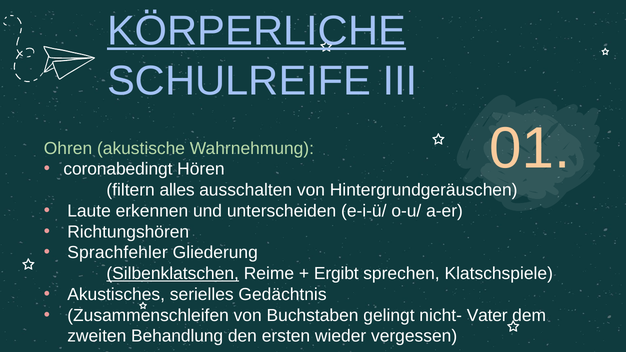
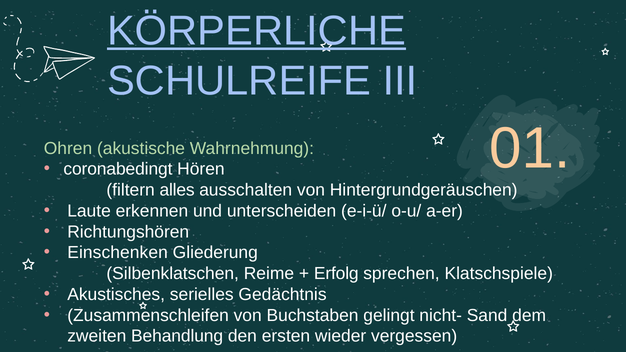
Sprachfehler: Sprachfehler -> Einschenken
Silbenklatschen underline: present -> none
Ergibt: Ergibt -> Erfolg
Vater: Vater -> Sand
